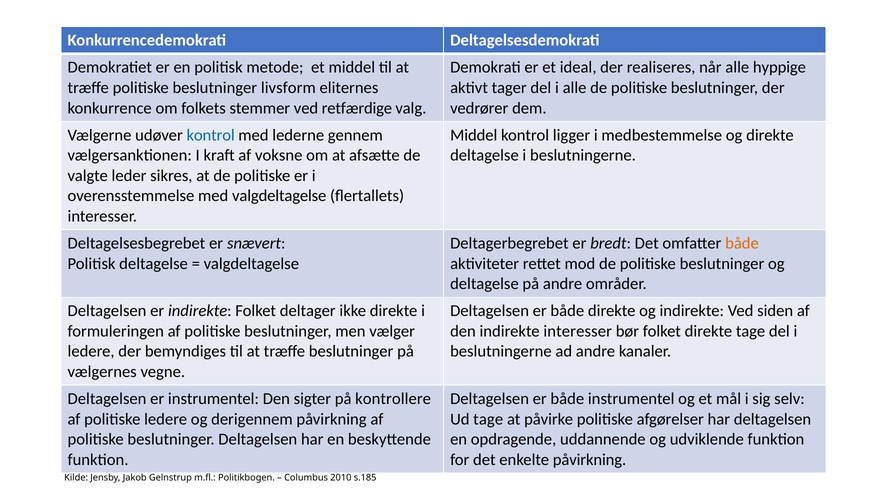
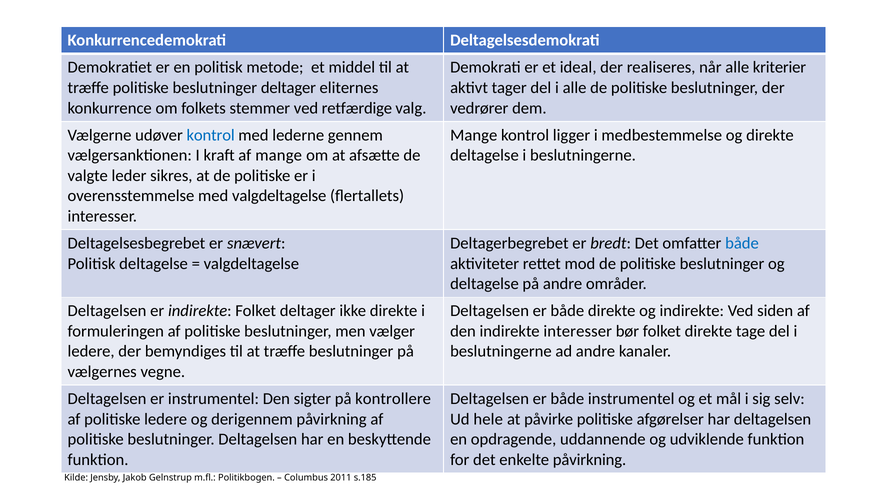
hyppige: hyppige -> kriterier
beslutninger livsform: livsform -> deltager
Middel at (474, 135): Middel -> Mange
af voksne: voksne -> mange
både at (742, 243) colour: orange -> blue
Ud tage: tage -> hele
2010: 2010 -> 2011
